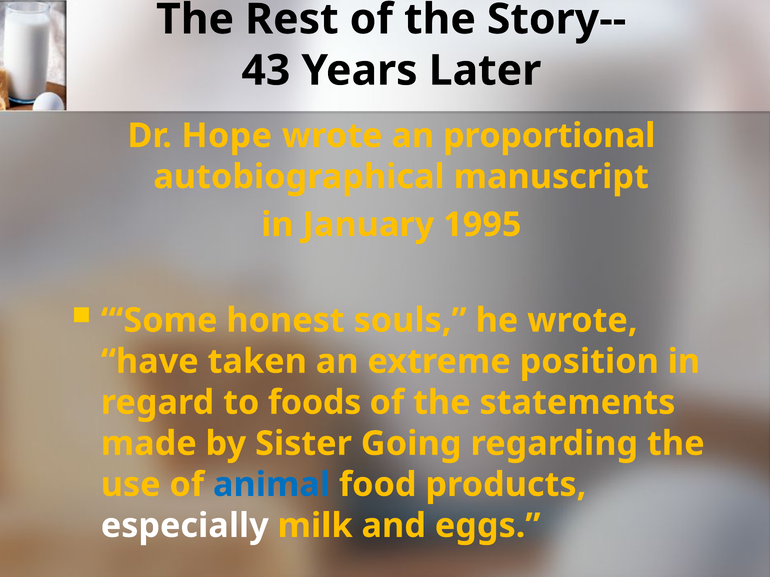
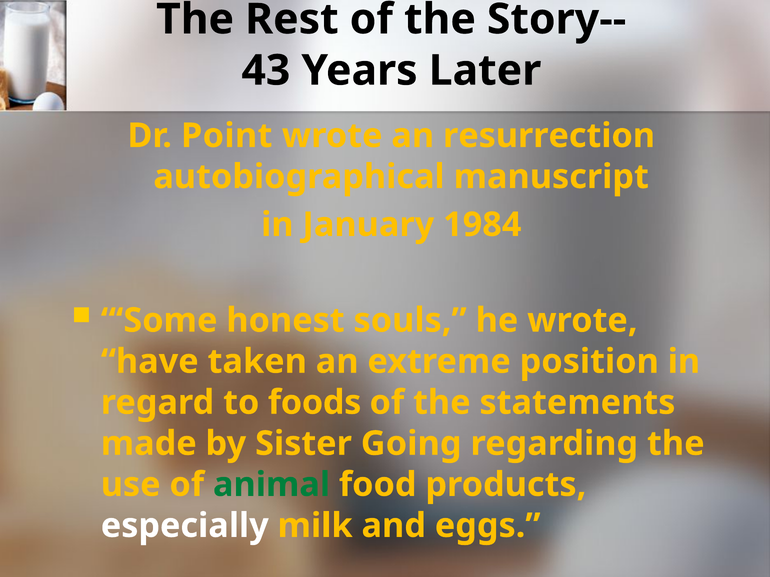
Hope: Hope -> Point
proportional: proportional -> resurrection
1995: 1995 -> 1984
animal colour: blue -> green
